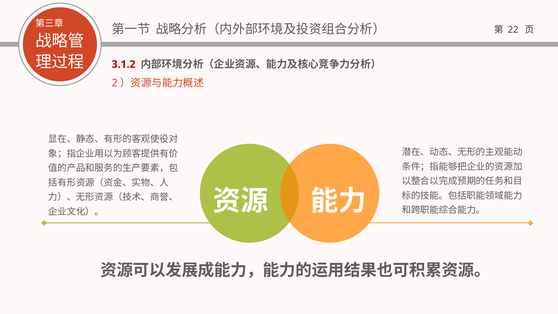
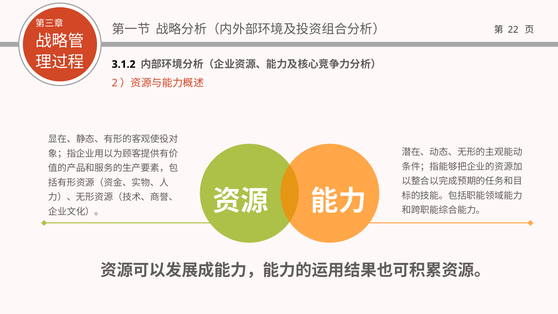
3.1.2 colour: red -> black
